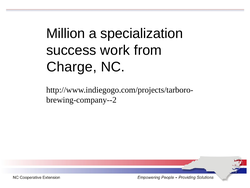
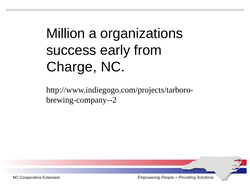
specialization: specialization -> organizations
work: work -> early
